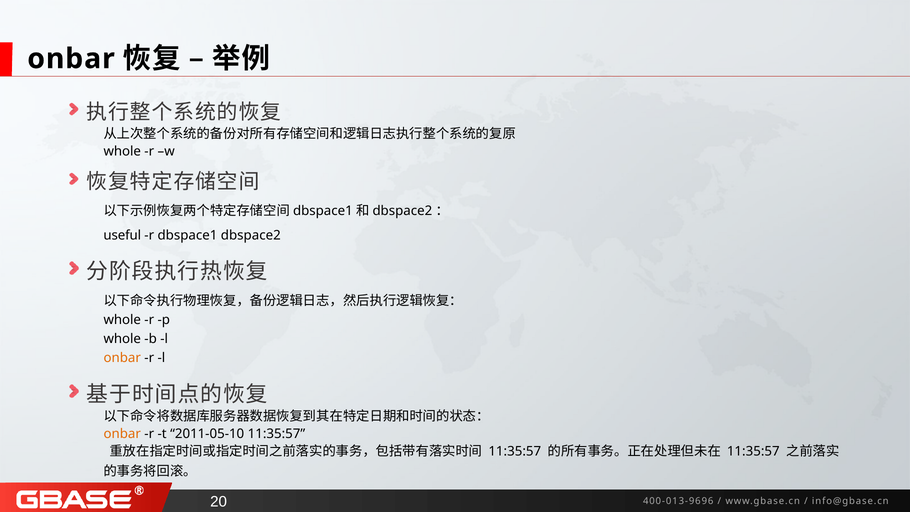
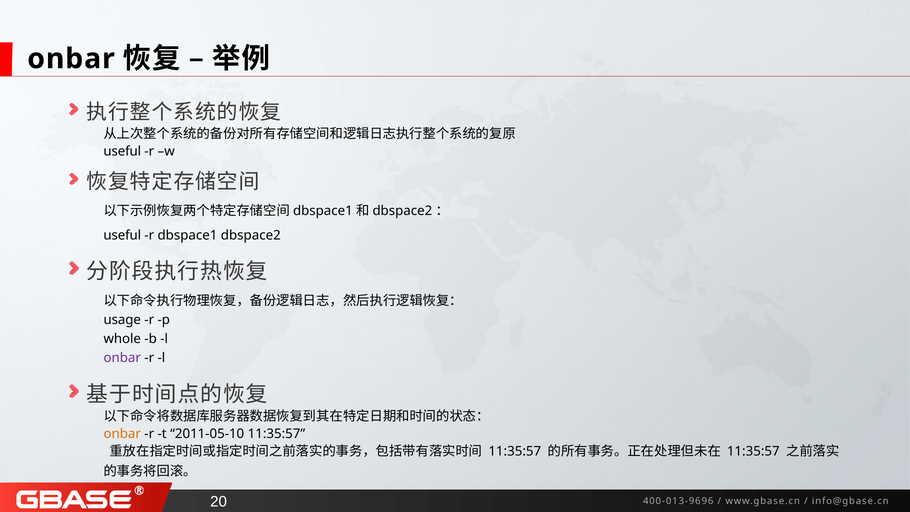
whole at (122, 151): whole -> useful
whole at (122, 320): whole -> usage
onbar at (122, 358) colour: orange -> purple
